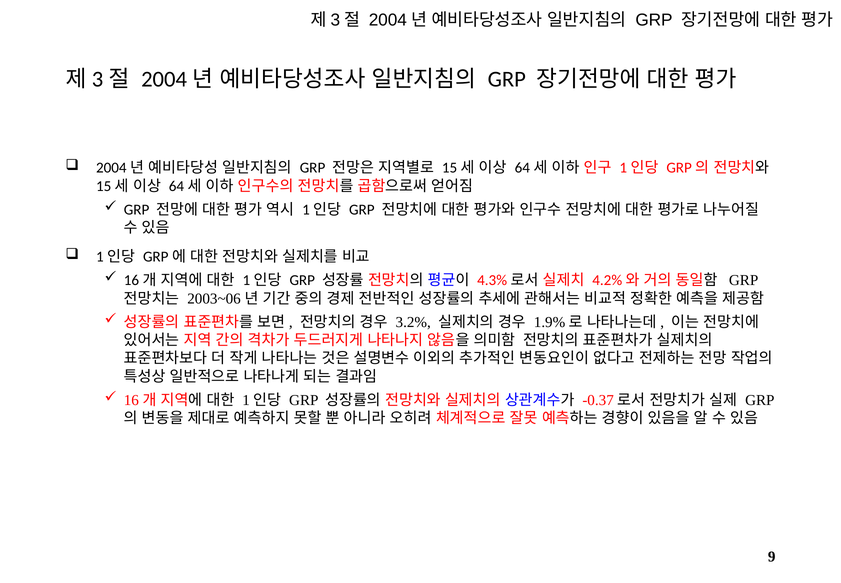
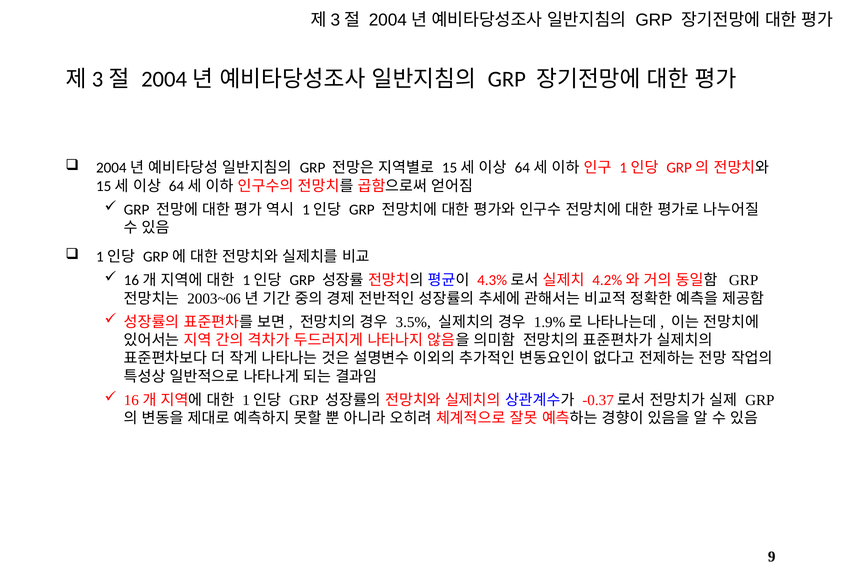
3.2%: 3.2% -> 3.5%
